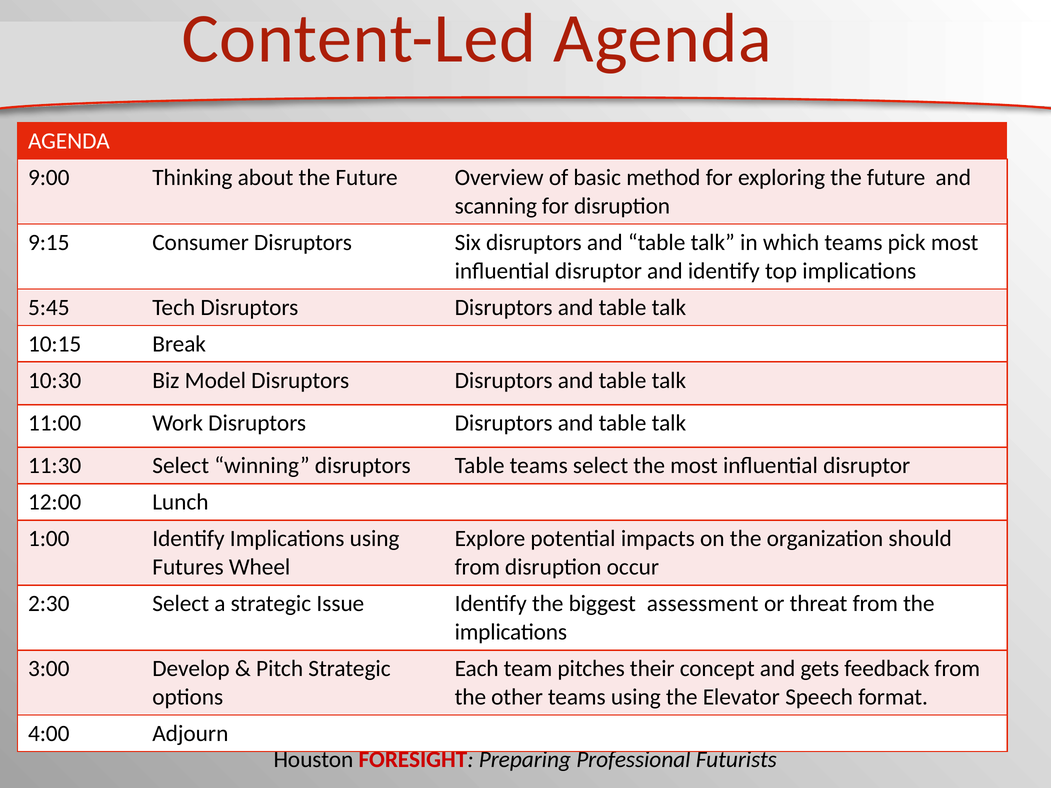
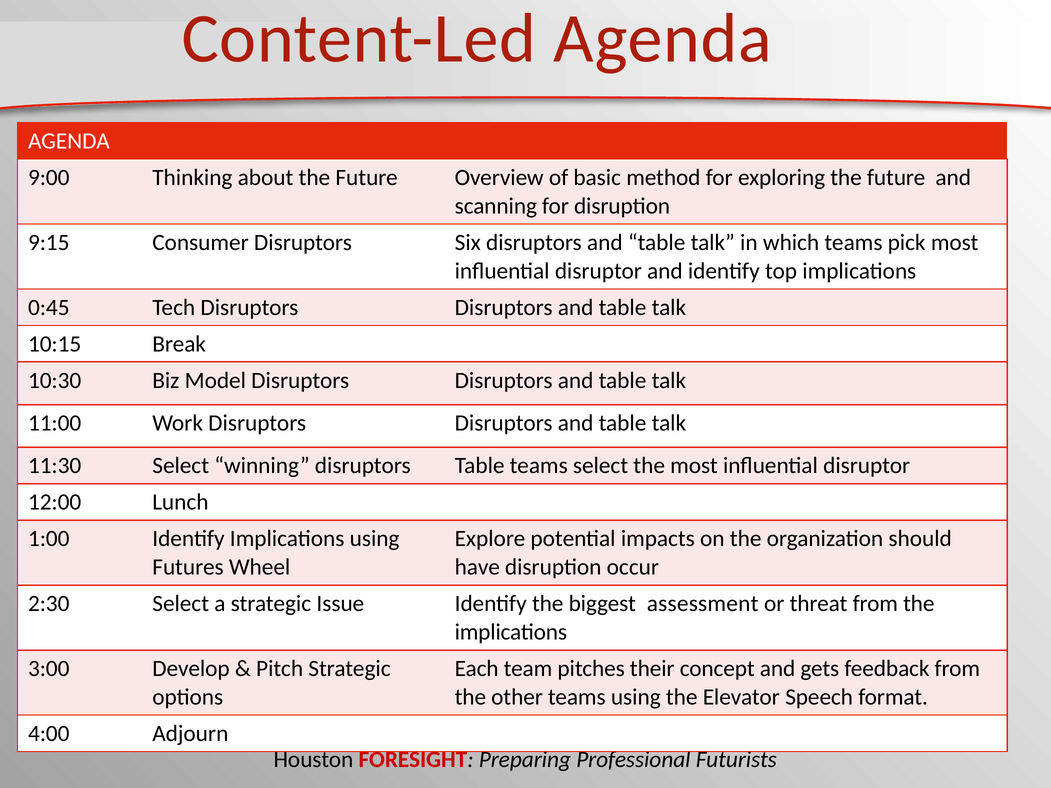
5:45: 5:45 -> 0:45
from at (477, 567): from -> have
